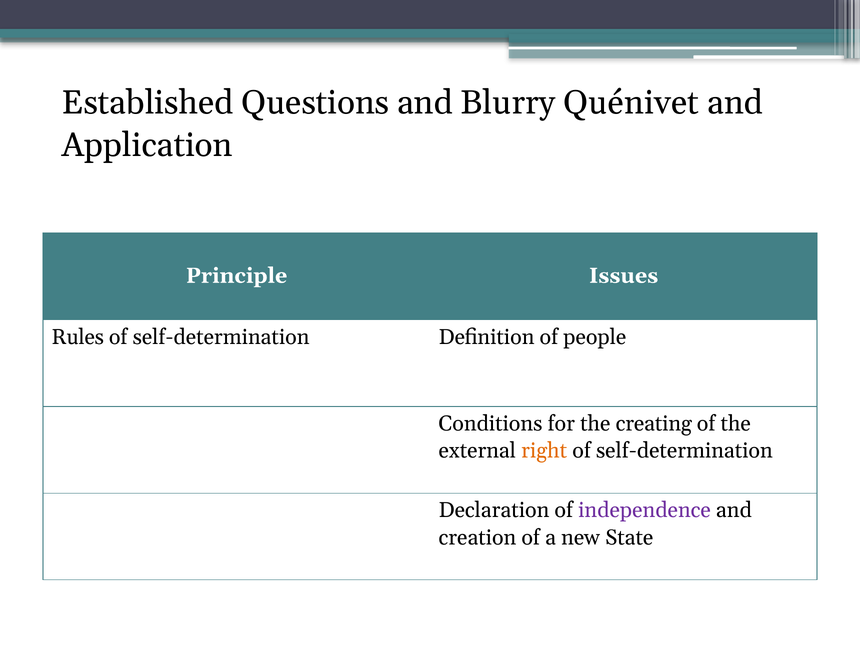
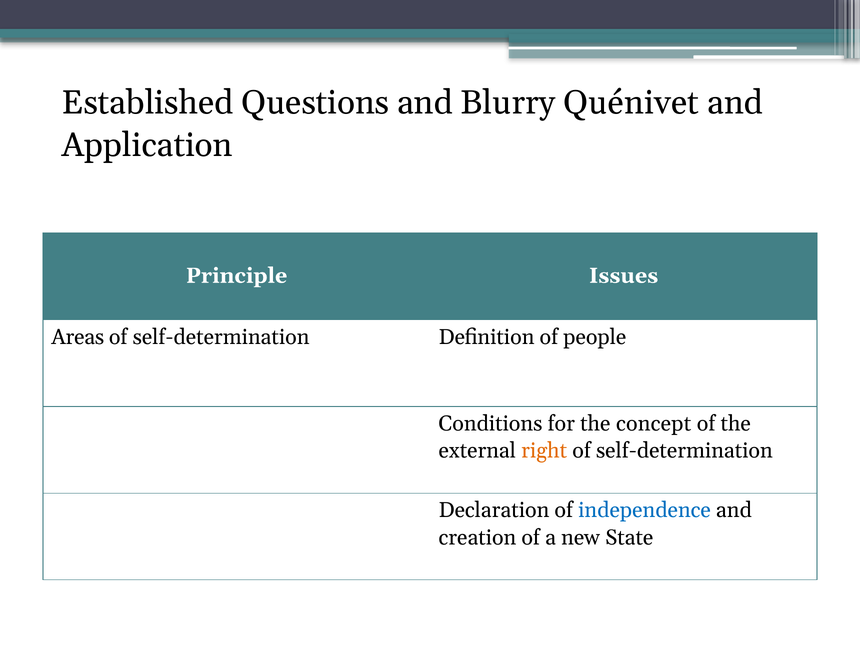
Rules: Rules -> Areas
creating: creating -> concept
independence colour: purple -> blue
